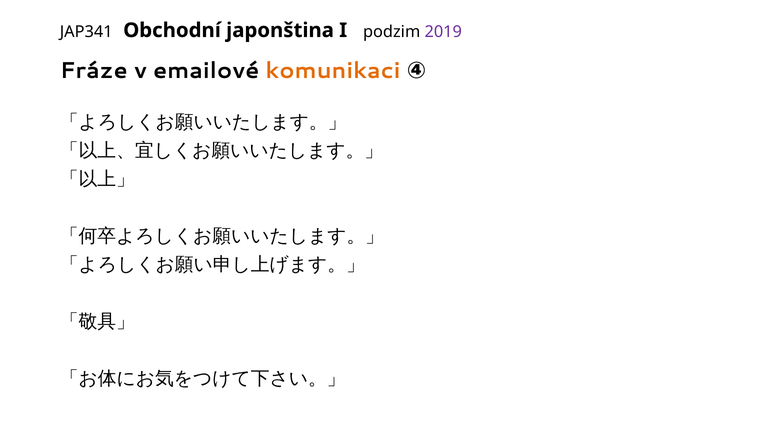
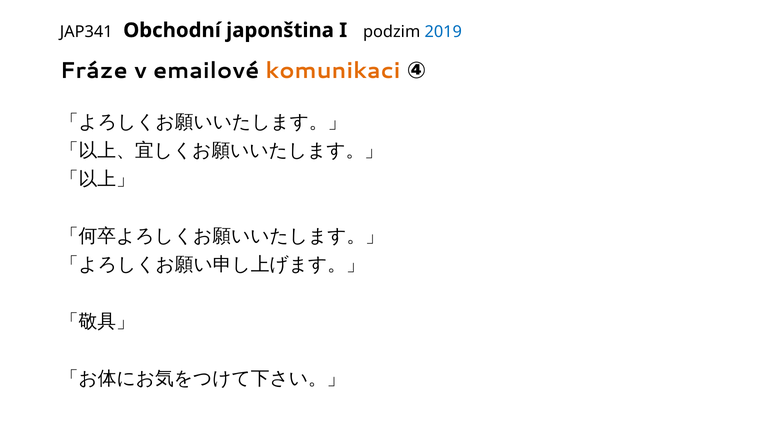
2019 colour: purple -> blue
